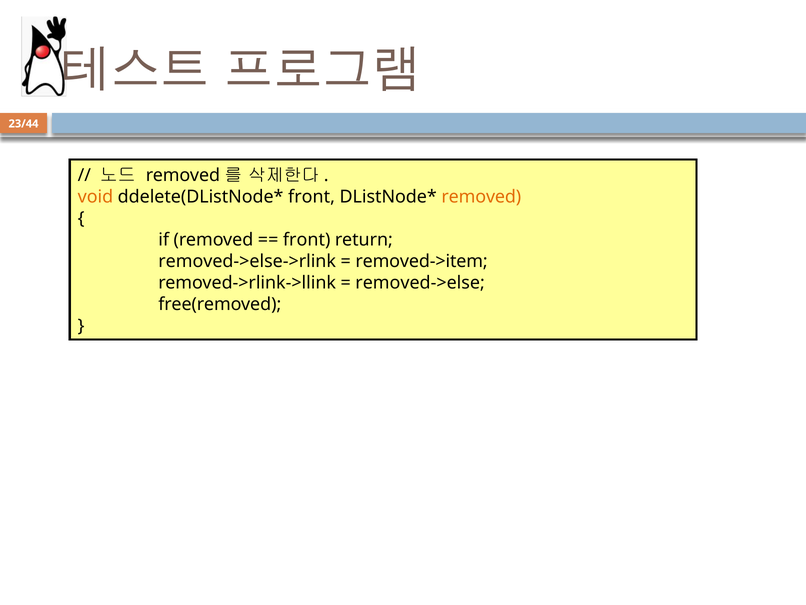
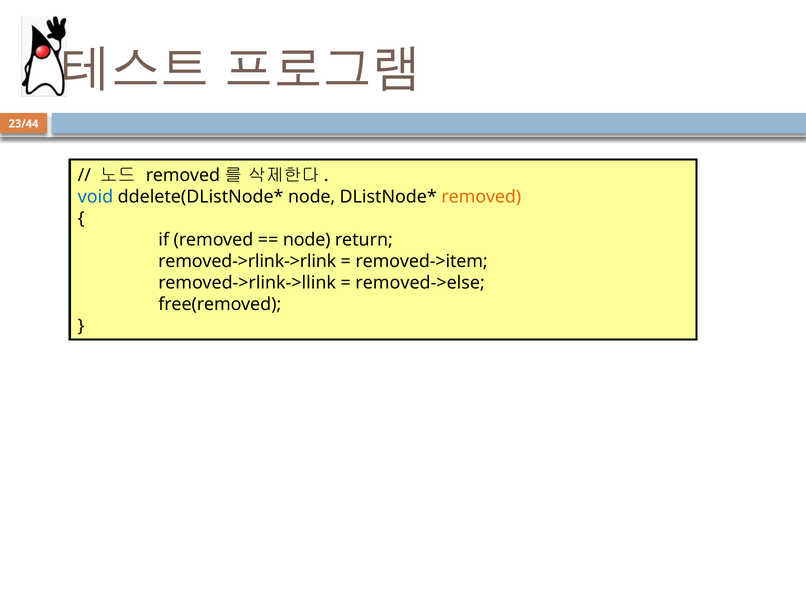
void colour: orange -> blue
front at (312, 197): front -> node
front at (307, 240): front -> node
removed->else->rlink: removed->else->rlink -> removed->rlink->rlink
